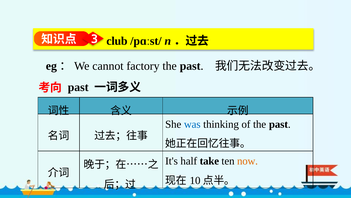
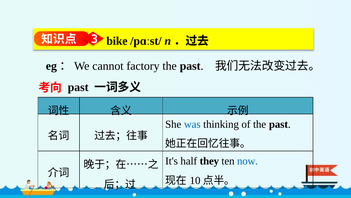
club: club -> bike
take: take -> they
now colour: orange -> blue
